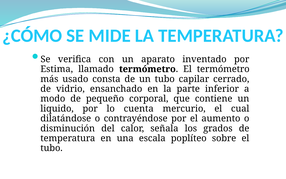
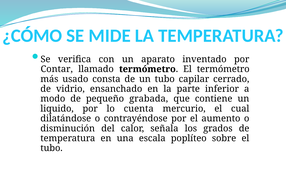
Estima: Estima -> Contar
corporal: corporal -> grabada
